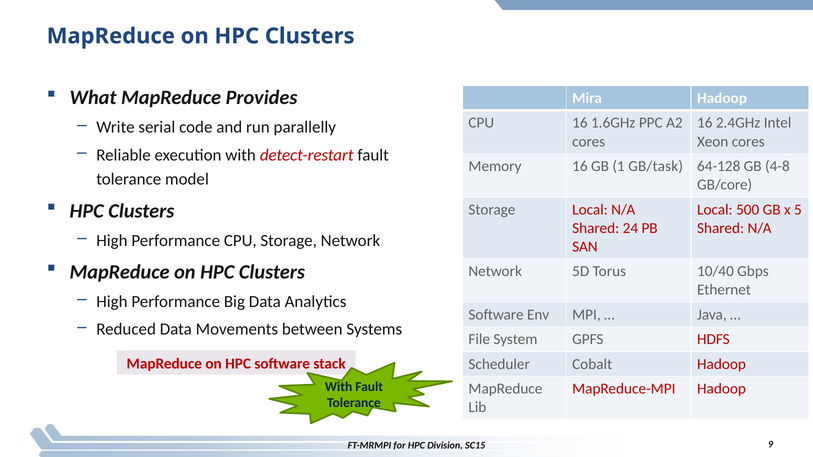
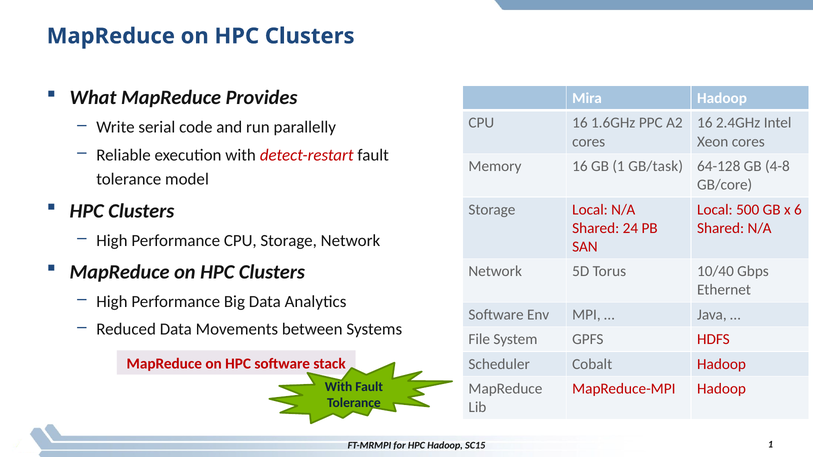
5: 5 -> 6
HPC Division: Division -> Hadoop
SC15 9: 9 -> 1
